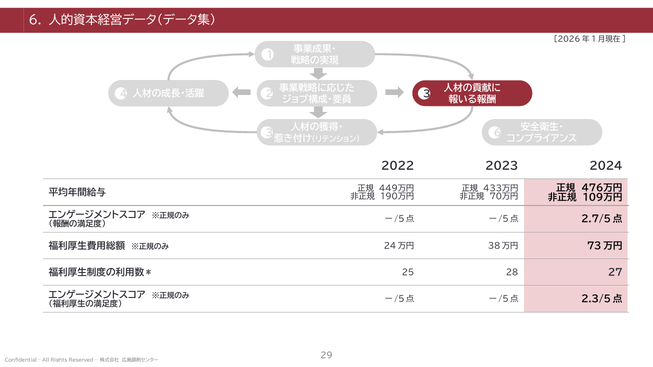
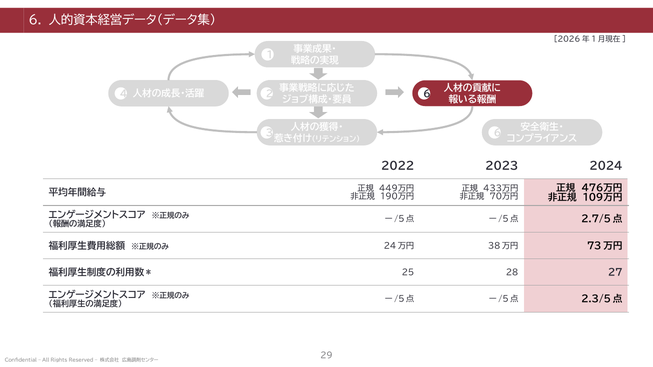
4 3: 3 -> 6
